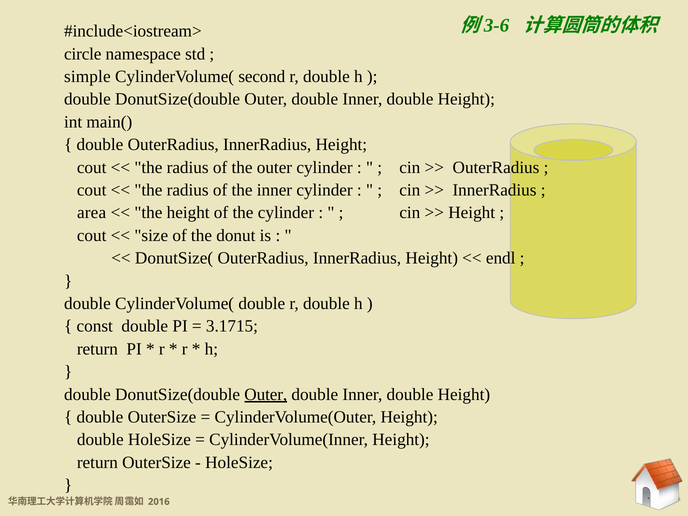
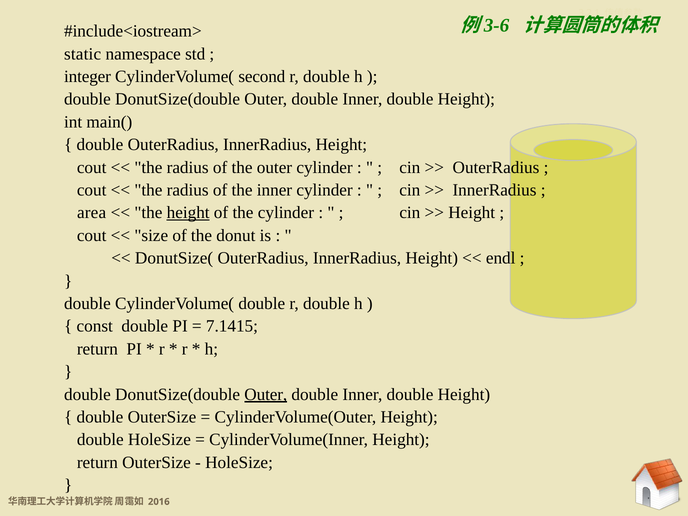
circle: circle -> static
simple: simple -> integer
height at (188, 213) underline: none -> present
3.1715: 3.1715 -> 7.1415
